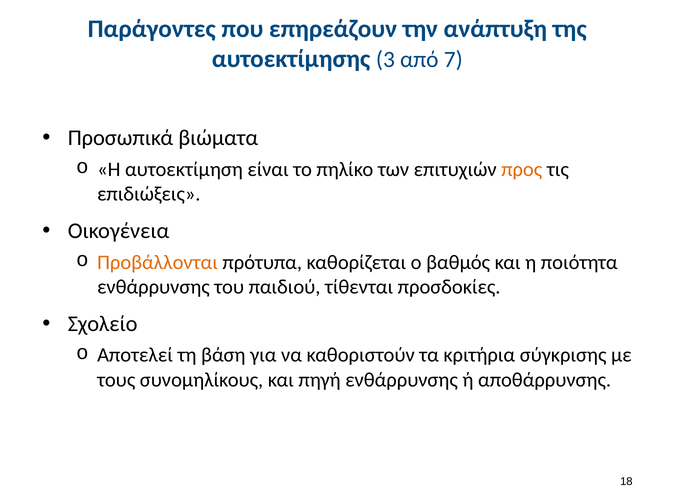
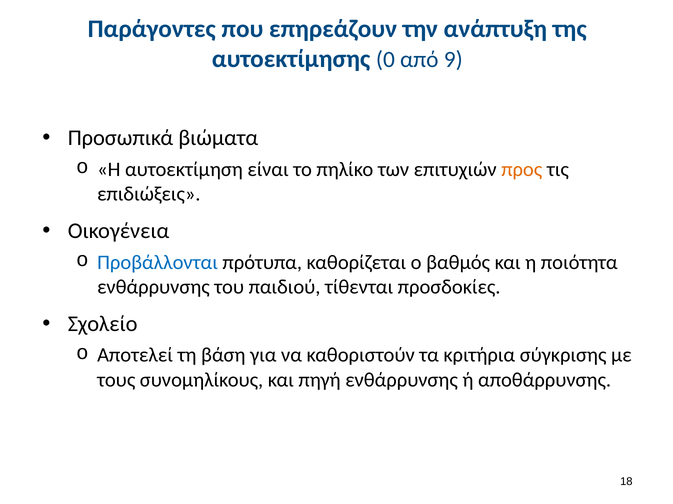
3: 3 -> 0
7: 7 -> 9
Προβάλλονται colour: orange -> blue
